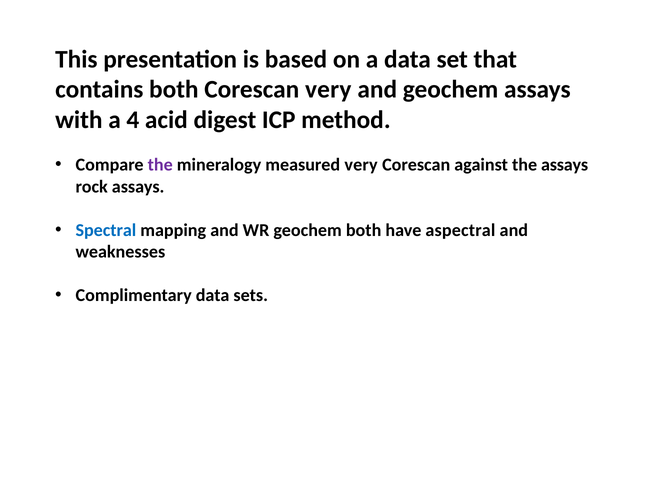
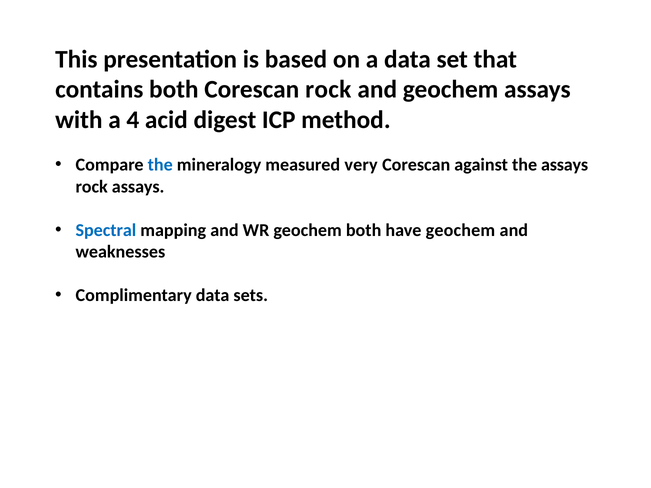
Corescan very: very -> rock
the at (160, 165) colour: purple -> blue
have aspectral: aspectral -> geochem
